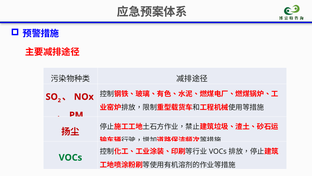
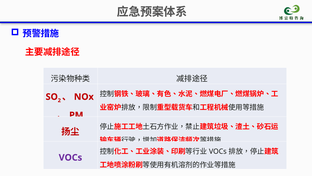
VOCs at (70, 157) colour: green -> purple
